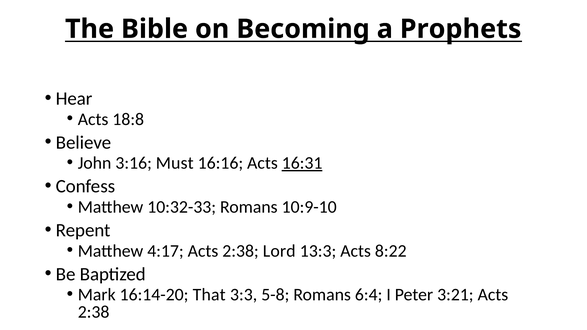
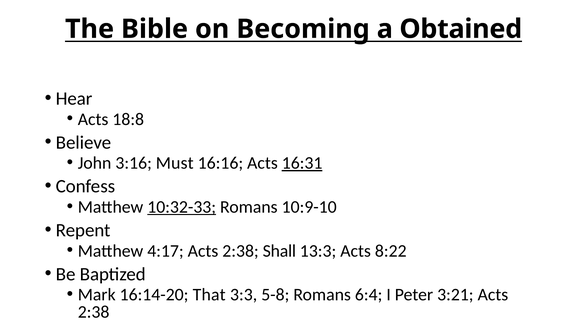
Prophets: Prophets -> Obtained
10:32-33 underline: none -> present
Lord: Lord -> Shall
